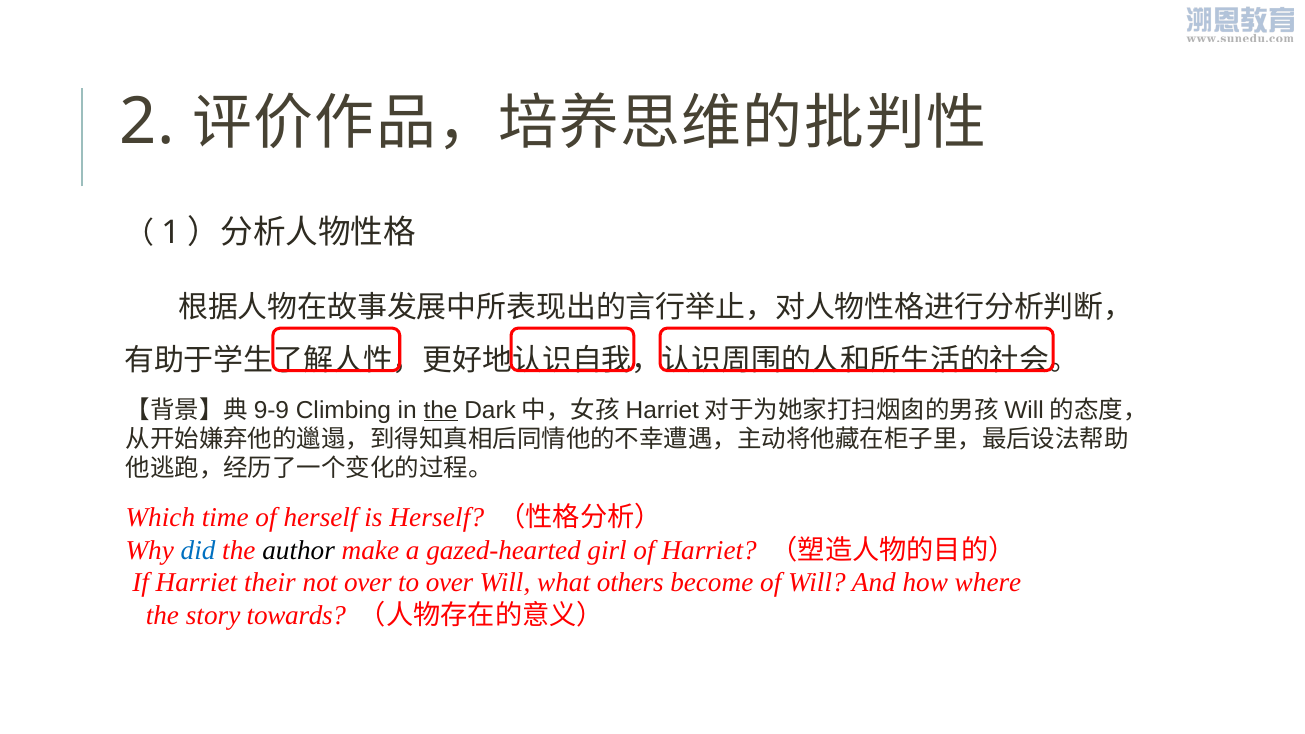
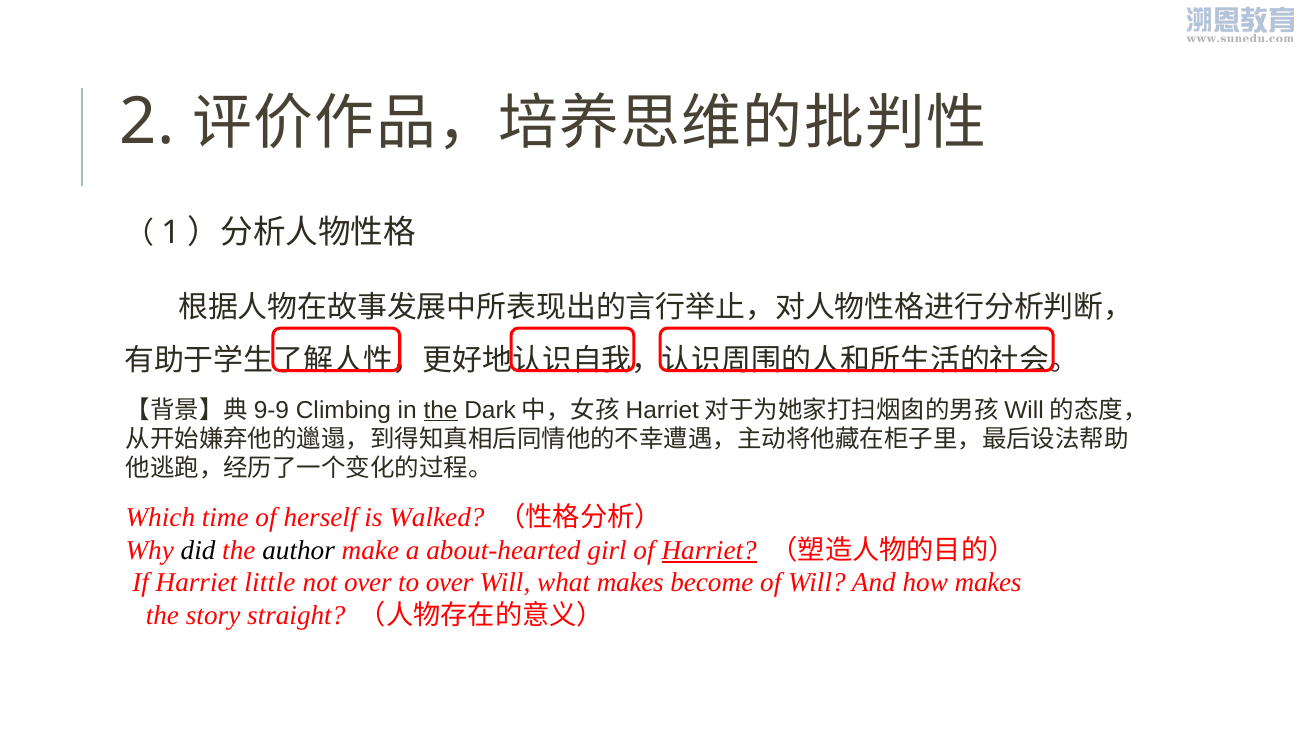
is Herself: Herself -> Walked
did colour: blue -> black
gazed-hearted: gazed-hearted -> about-hearted
Harriet at (709, 550) underline: none -> present
their: their -> little
what others: others -> makes
how where: where -> makes
towards: towards -> straight
